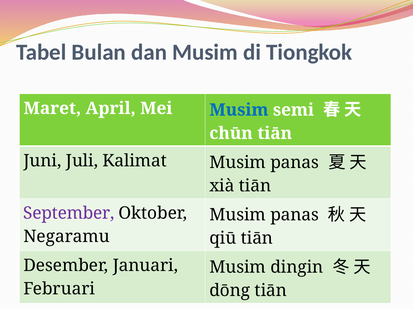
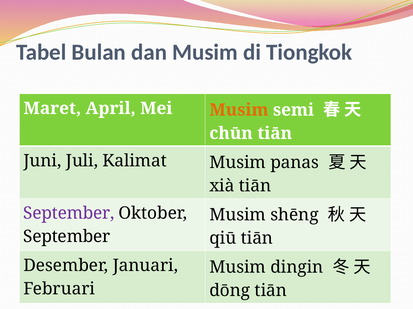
Musim at (239, 110) colour: blue -> orange
panas at (295, 215): panas -> shēng
Negaramu at (67, 237): Negaramu -> September
